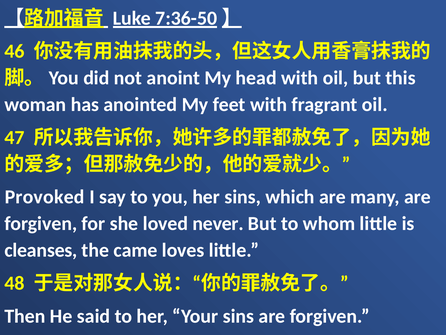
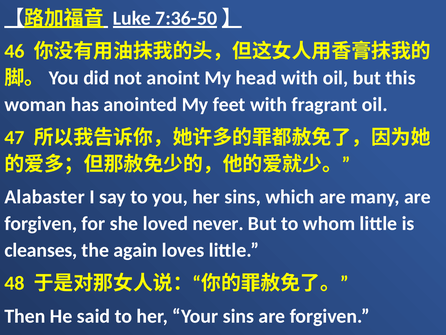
Provoked: Provoked -> Alabaster
came: came -> again
